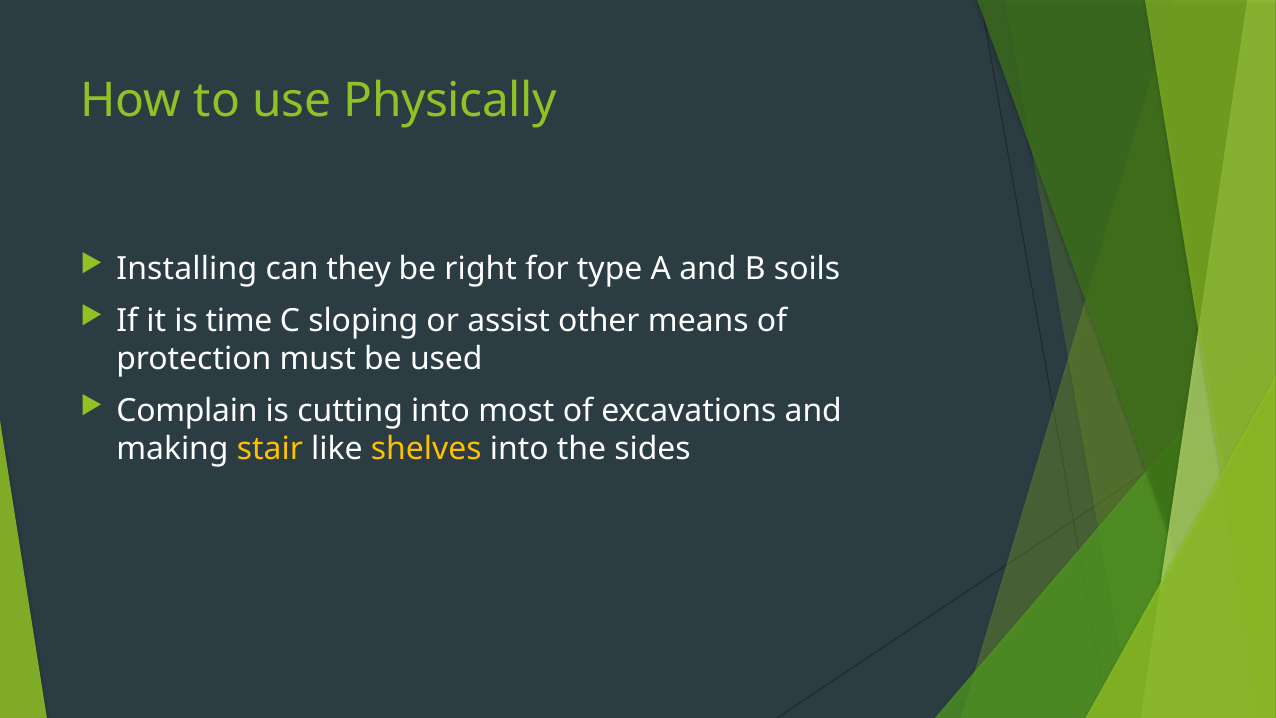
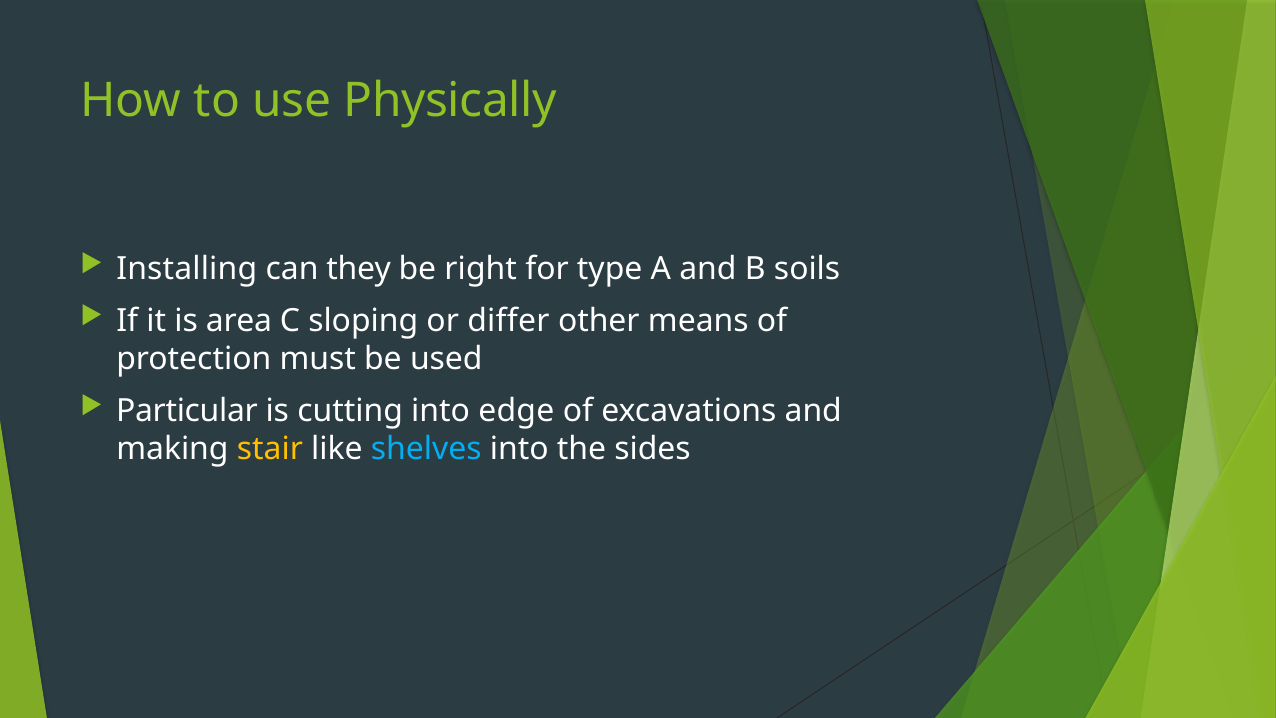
time: time -> area
assist: assist -> differ
Complain: Complain -> Particular
most: most -> edge
shelves colour: yellow -> light blue
